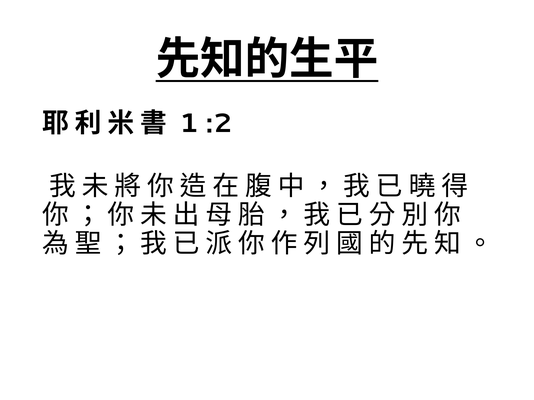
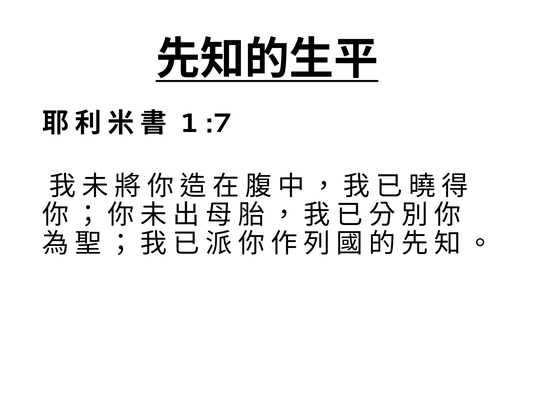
:2: :2 -> :7
